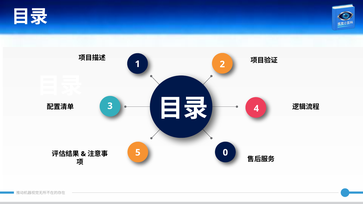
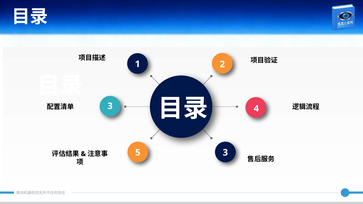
5 0: 0 -> 3
